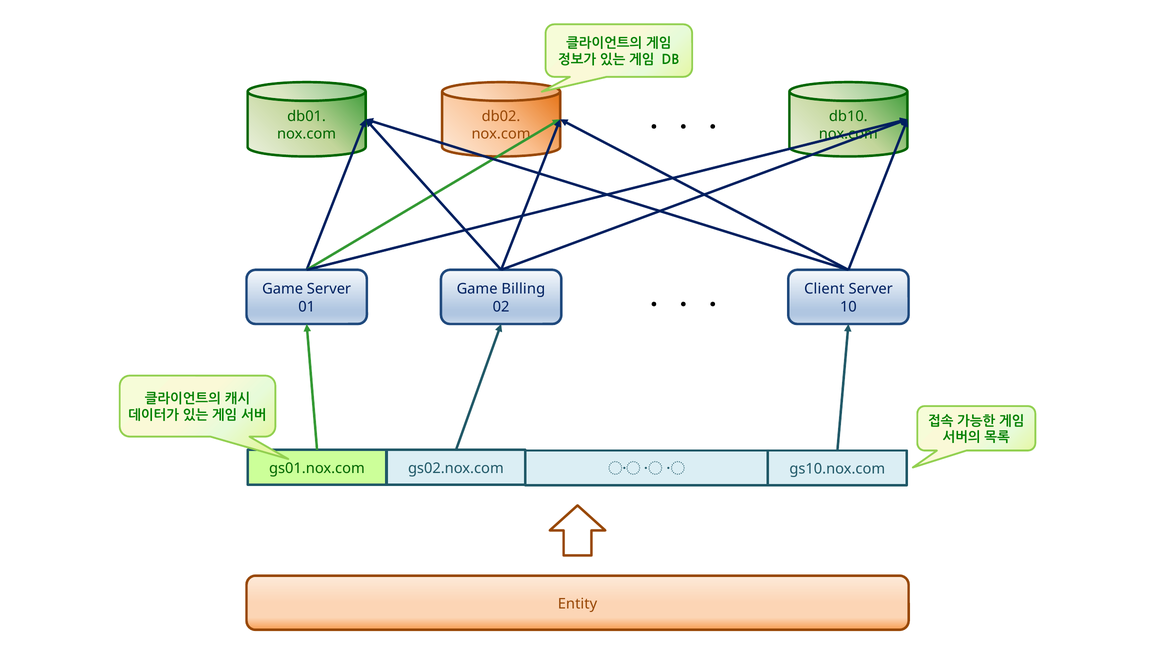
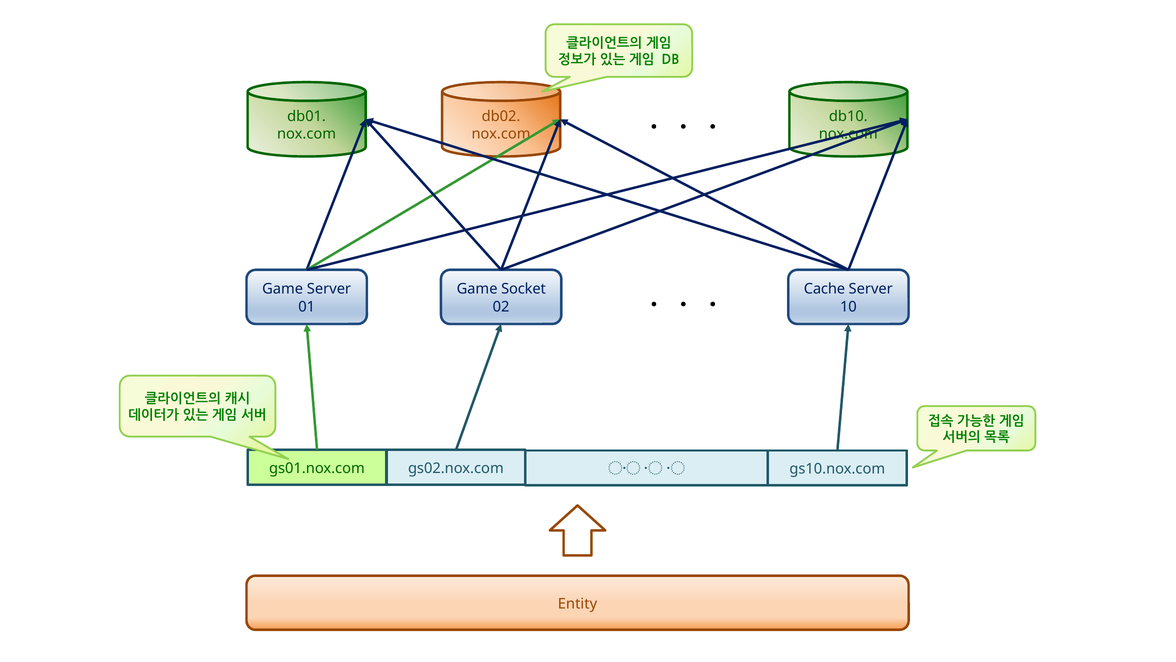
Billing: Billing -> Socket
Client: Client -> Cache
